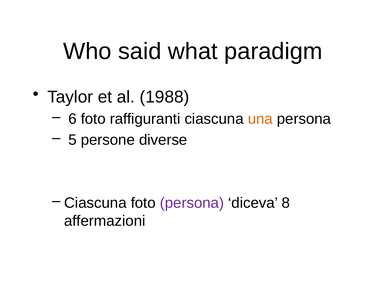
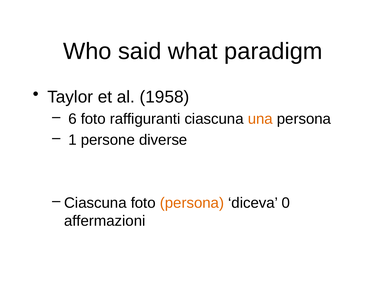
1988: 1988 -> 1958
5: 5 -> 1
persona at (192, 203) colour: purple -> orange
8: 8 -> 0
